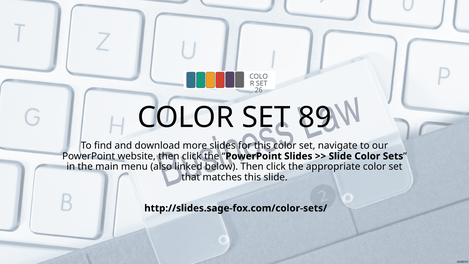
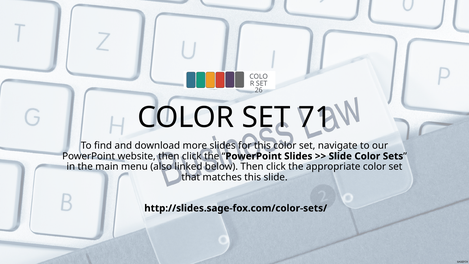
89: 89 -> 71
